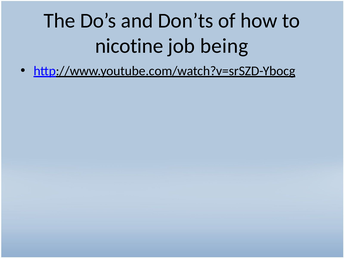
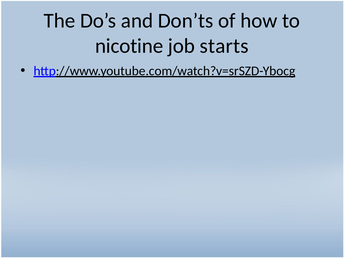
being: being -> starts
